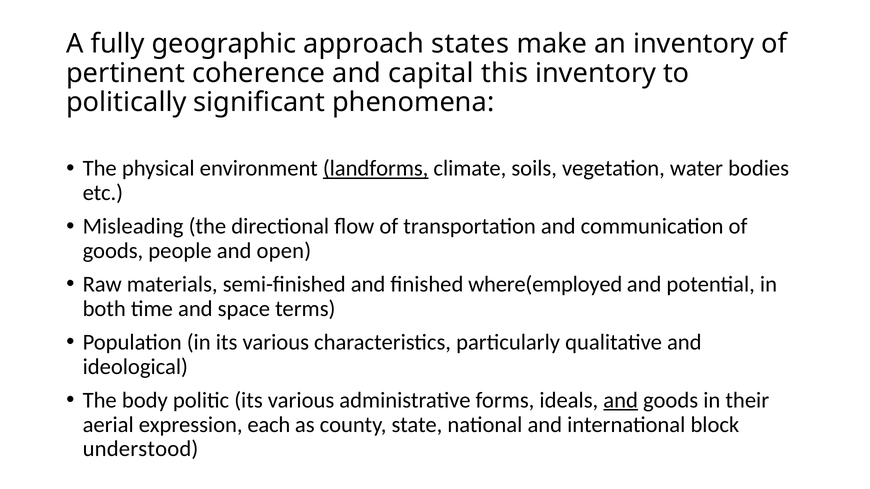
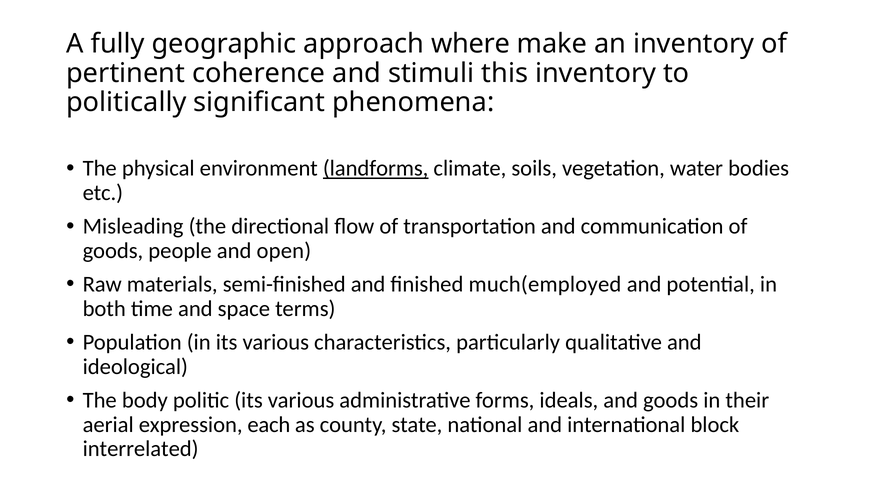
states: states -> where
capital: capital -> stimuli
where(employed: where(employed -> much(employed
and at (621, 400) underline: present -> none
understood: understood -> interrelated
